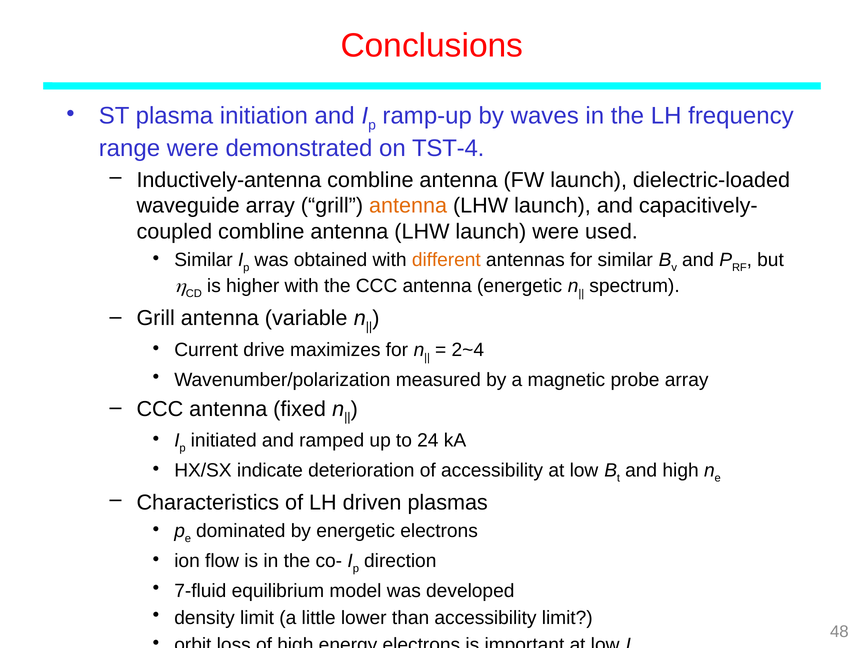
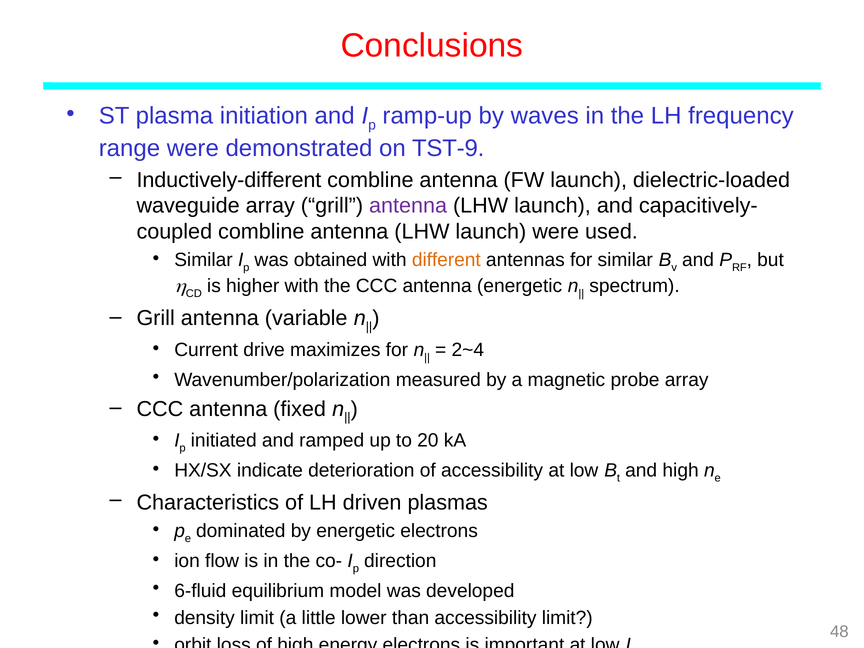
TST-4: TST-4 -> TST-9
Inductively-antenna: Inductively-antenna -> Inductively-different
antenna at (408, 206) colour: orange -> purple
24: 24 -> 20
7-fluid: 7-fluid -> 6-fluid
